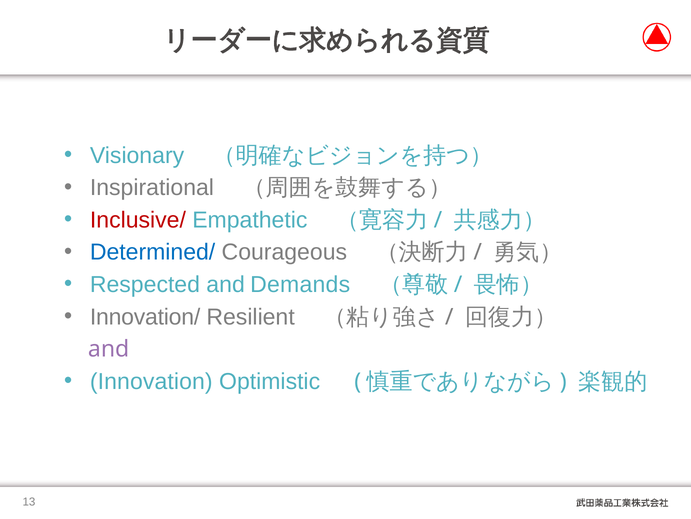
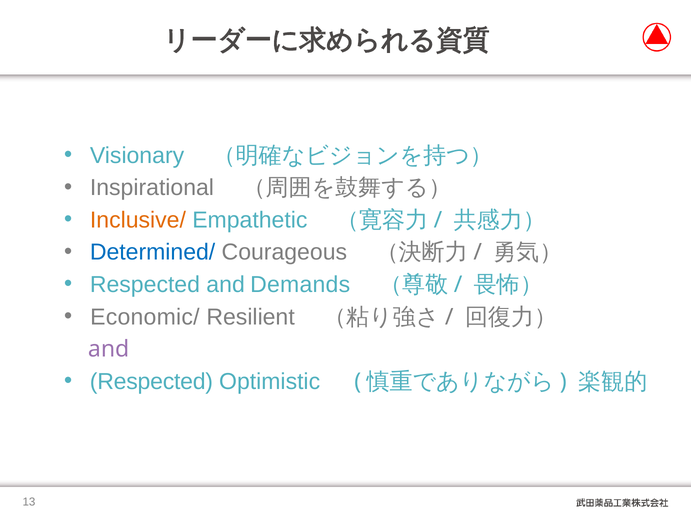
Inclusive/ colour: red -> orange
Innovation/: Innovation/ -> Economic/
Innovation at (151, 381): Innovation -> Respected
